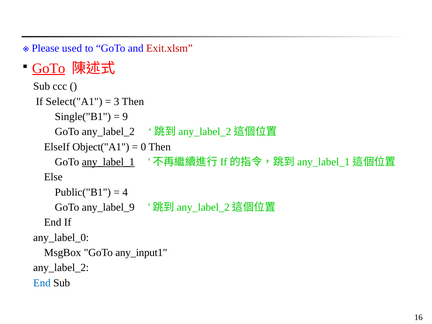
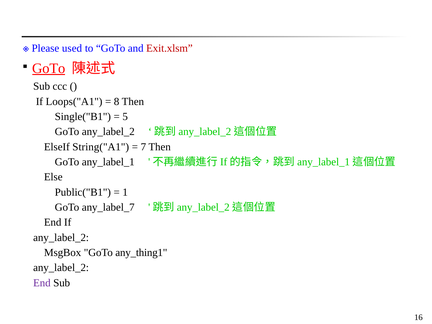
Select("A1: Select("A1 -> Loops("A1
3: 3 -> 8
9: 9 -> 5
Object("A1: Object("A1 -> String("A1
0: 0 -> 7
any_label_1 underline: present -> none
4: 4 -> 1
any_label_9: any_label_9 -> any_label_7
any_label_0 at (61, 238): any_label_0 -> any_label_2
any_input1: any_input1 -> any_thing1
End at (42, 283) colour: blue -> purple
